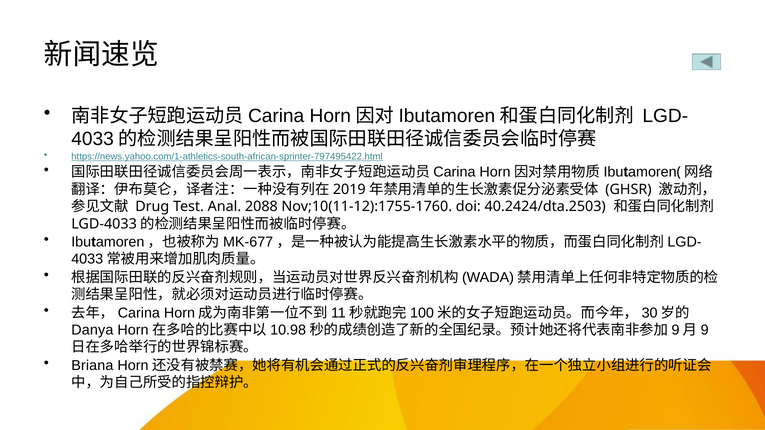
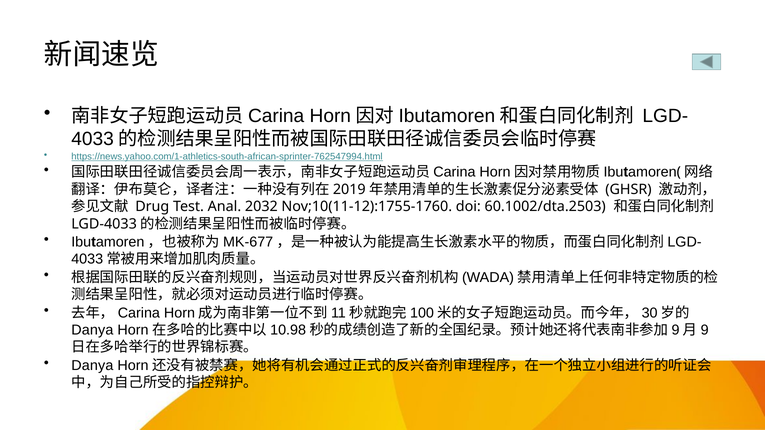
https://news.yahoo.com/1-athletics-south-african-sprinter-797495422.html: https://news.yahoo.com/1-athletics-south-african-sprinter-797495422.html -> https://news.yahoo.com/1-athletics-south-african-sprinter-762547994.html
2088: 2088 -> 2032
40.2424/dta.2503: 40.2424/dta.2503 -> 60.1002/dta.2503
Briana at (92, 366): Briana -> Danya
